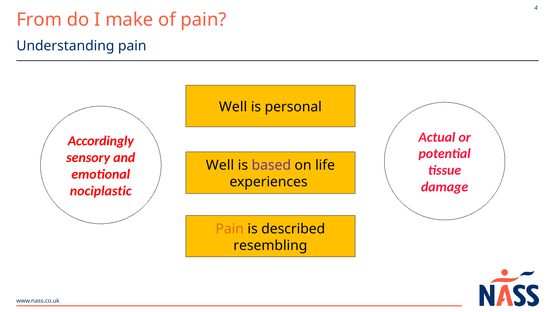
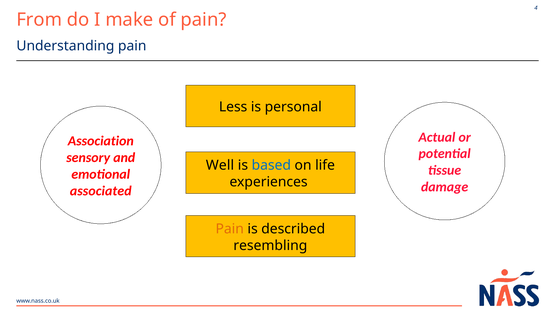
Well at (233, 107): Well -> Less
Accordingly: Accordingly -> Association
based colour: purple -> blue
nociplastic: nociplastic -> associated
